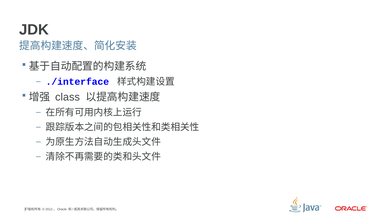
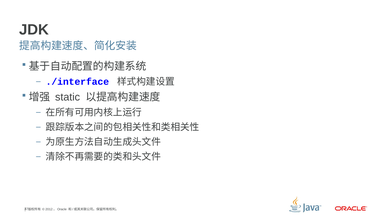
class: class -> static
